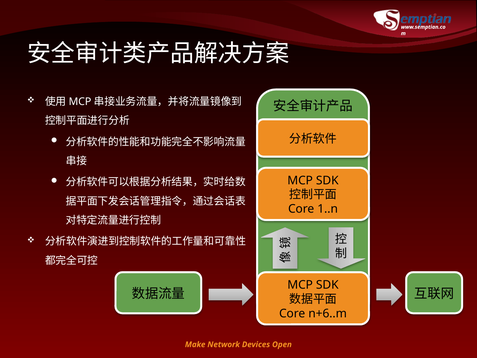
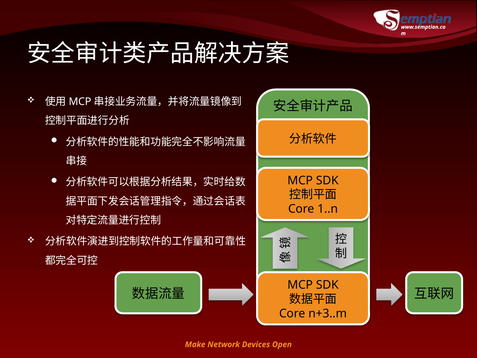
n+6..m: n+6..m -> n+3..m
